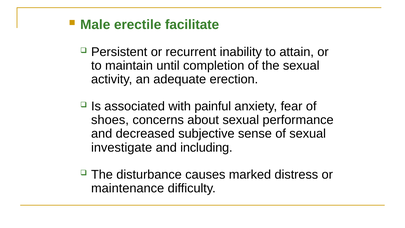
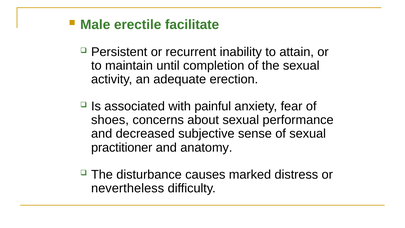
investigate: investigate -> practitioner
including: including -> anatomy
maintenance: maintenance -> nevertheless
